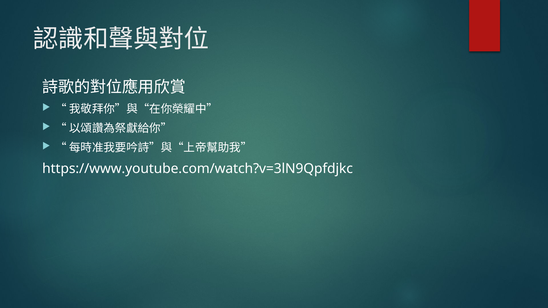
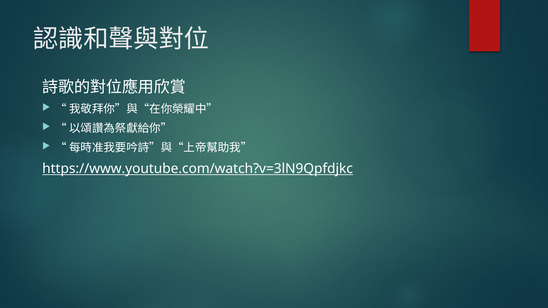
https://www.youtube.com/watch?v=3lN9Qpfdjkc underline: none -> present
